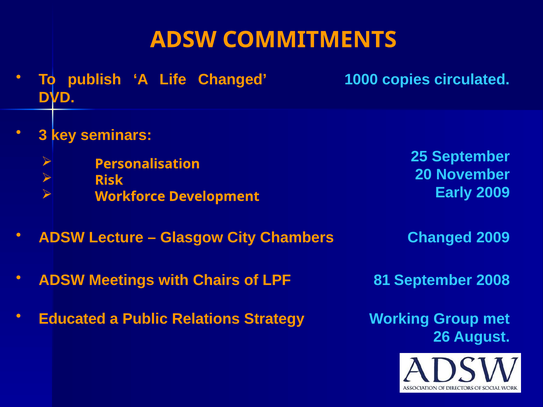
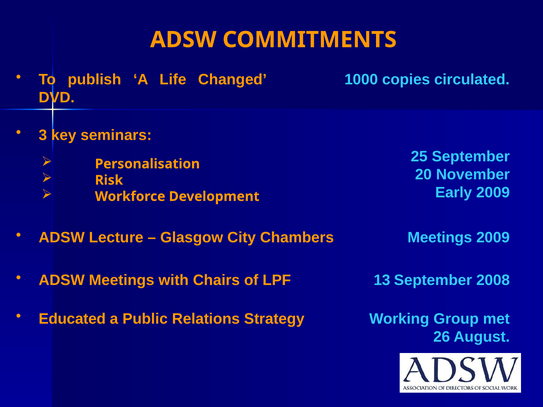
Chambers Changed: Changed -> Meetings
81: 81 -> 13
